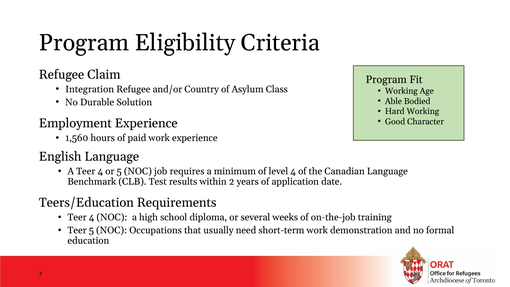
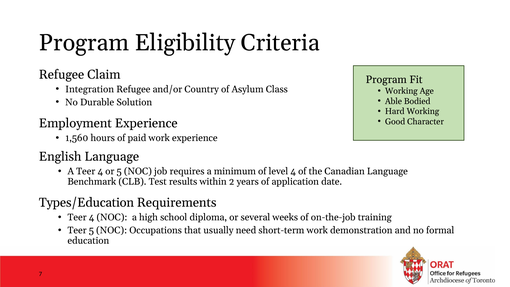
Teers/Education: Teers/Education -> Types/Education
